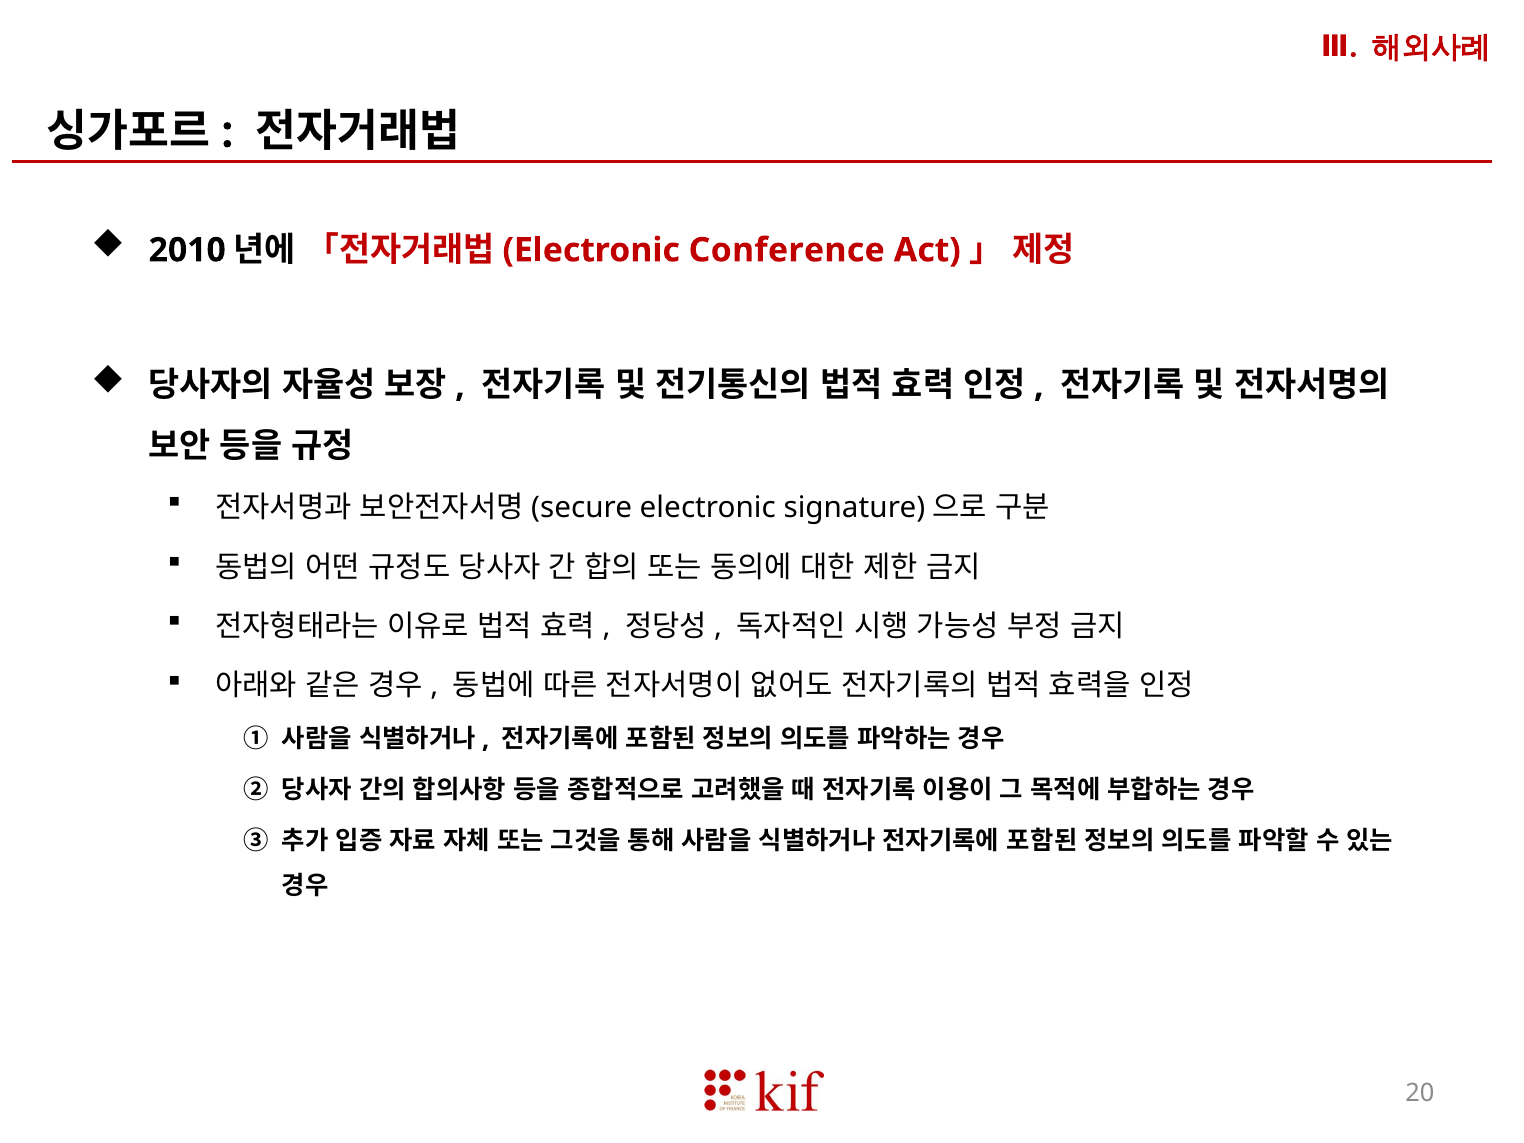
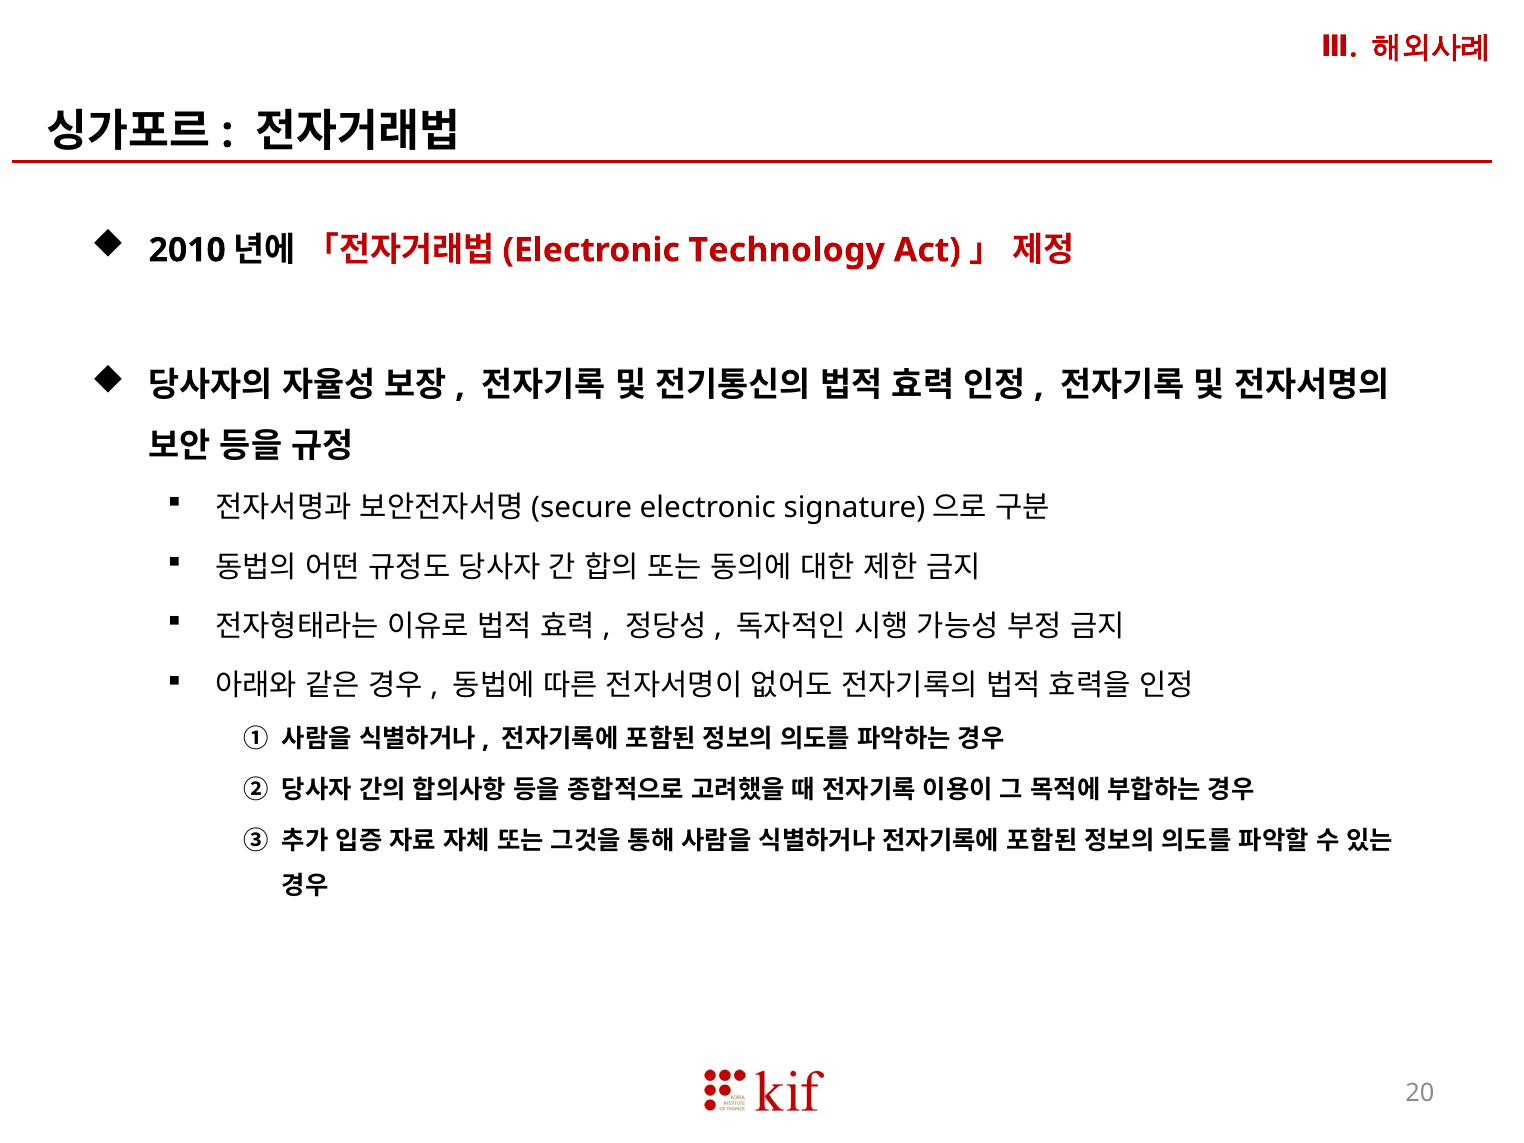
Conference: Conference -> Technology
